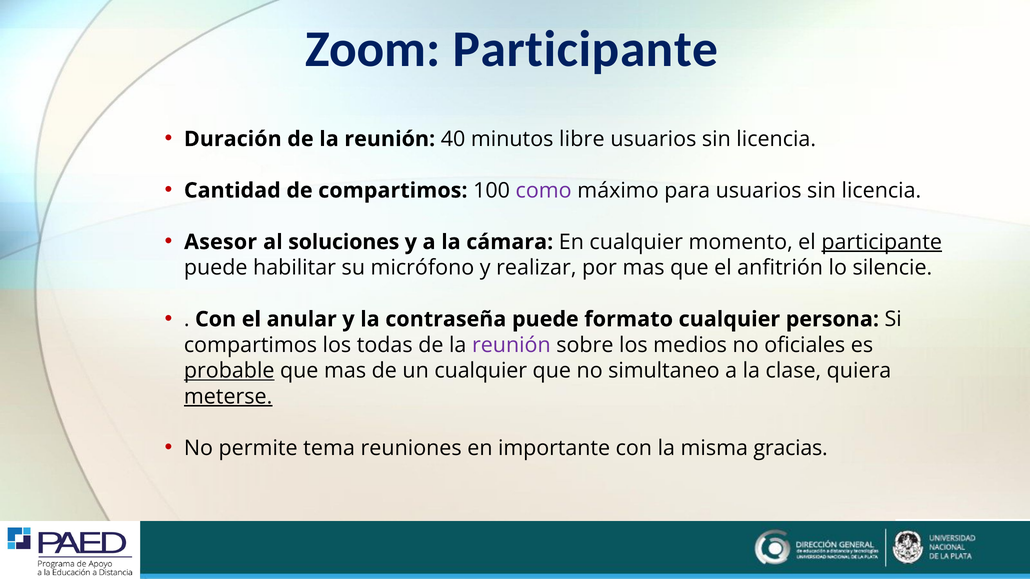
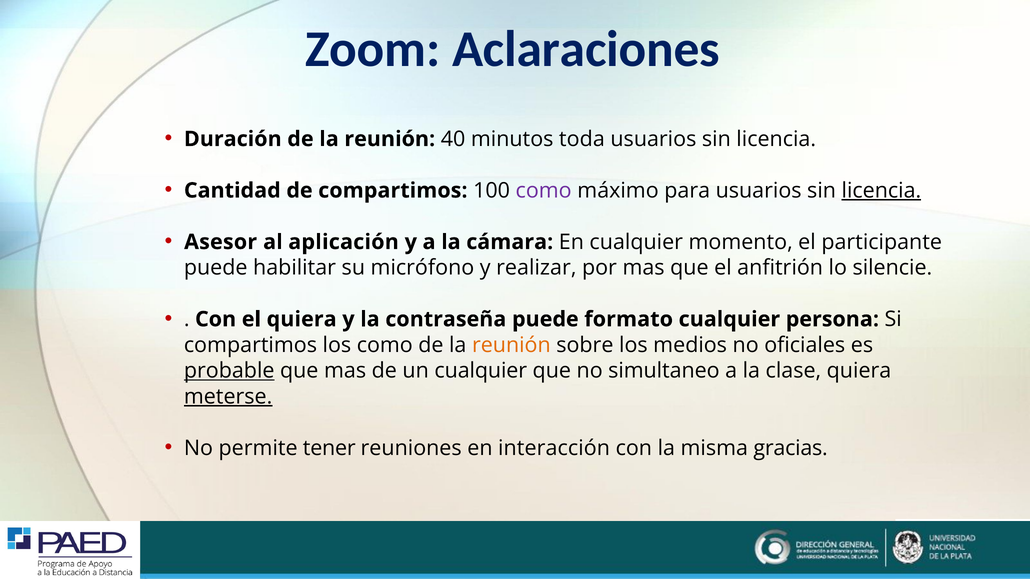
Zoom Participante: Participante -> Aclaraciones
libre: libre -> toda
licencia at (881, 191) underline: none -> present
soluciones: soluciones -> aplicación
participante at (882, 242) underline: present -> none
el anular: anular -> quiera
los todas: todas -> como
reunión at (511, 345) colour: purple -> orange
tema: tema -> tener
importante: importante -> interacción
